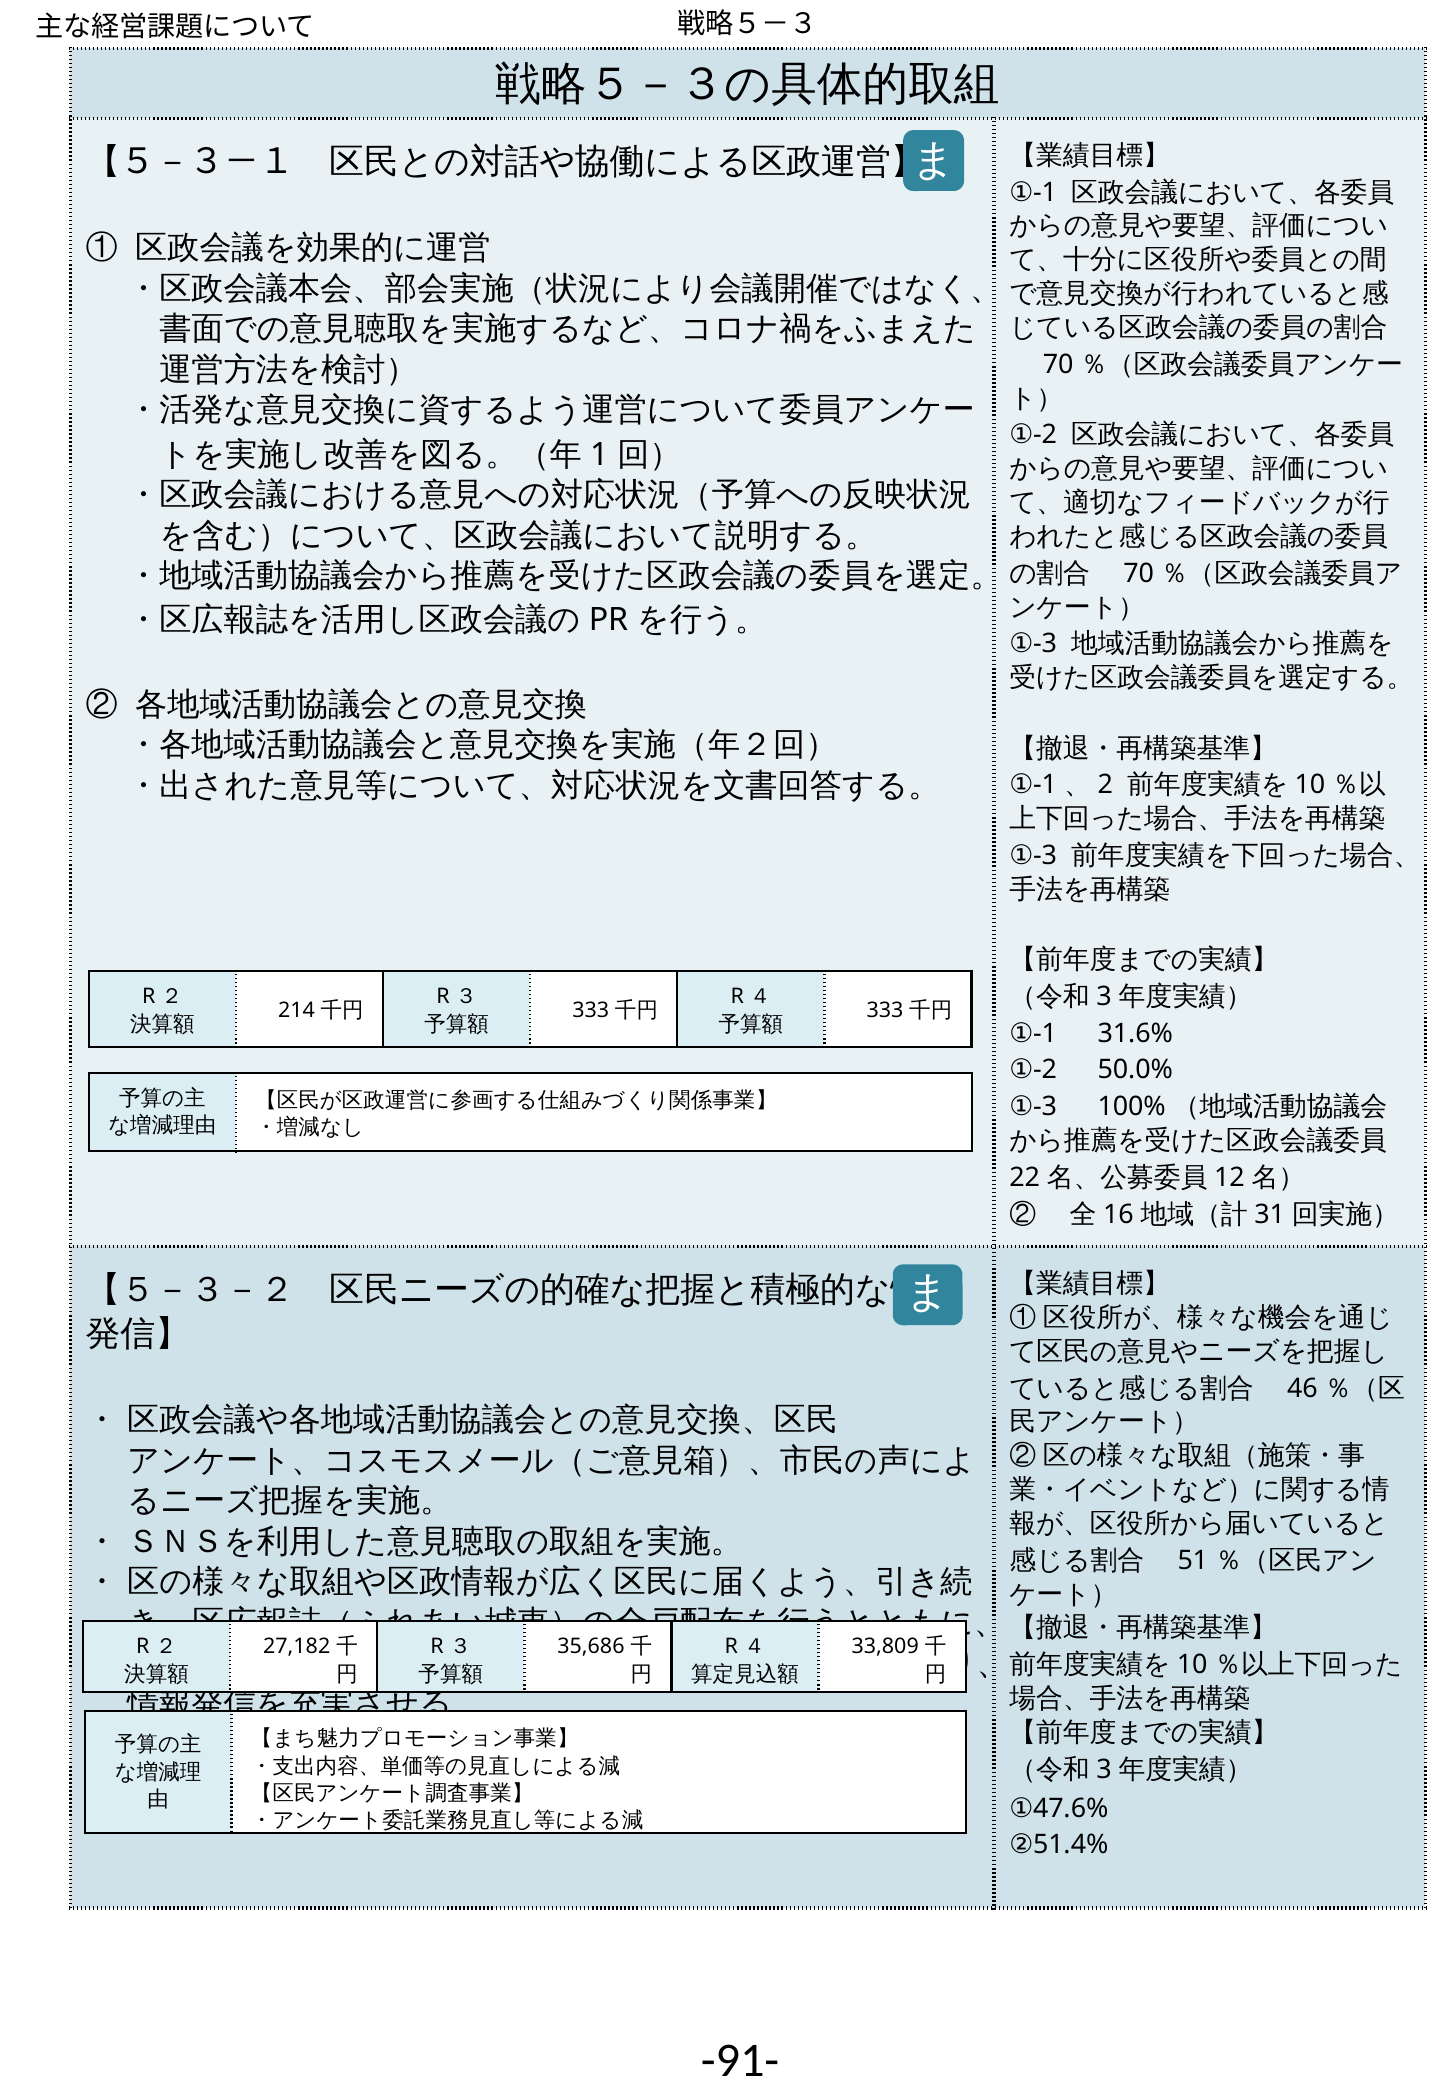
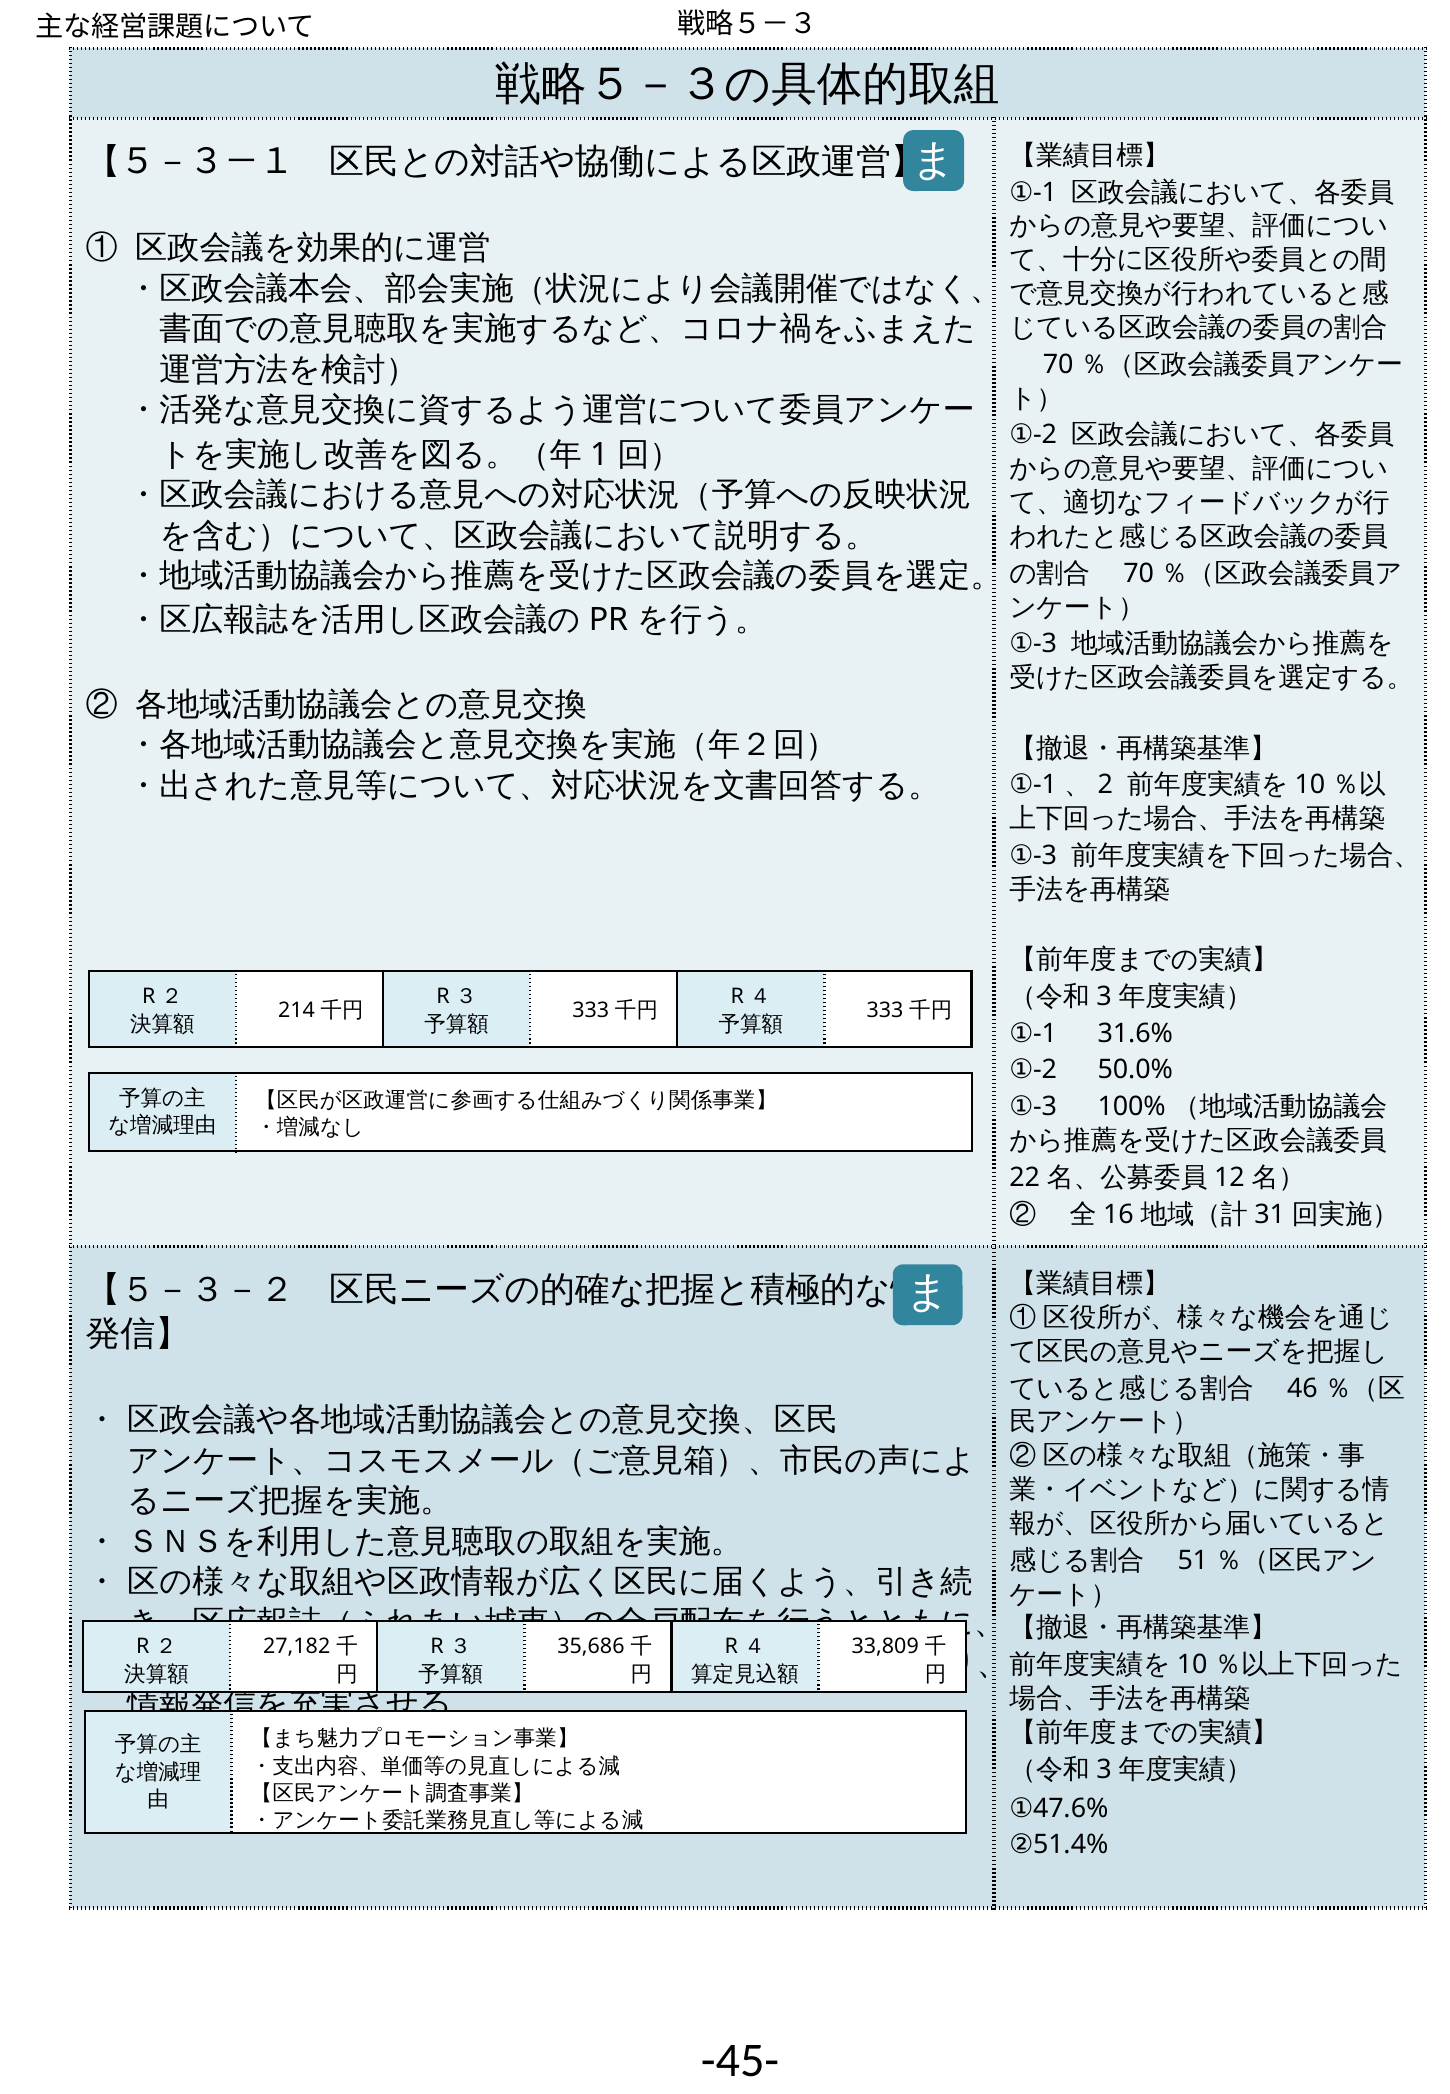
-91-: -91- -> -45-
